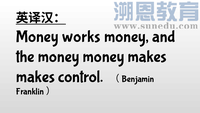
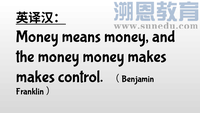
works: works -> means
